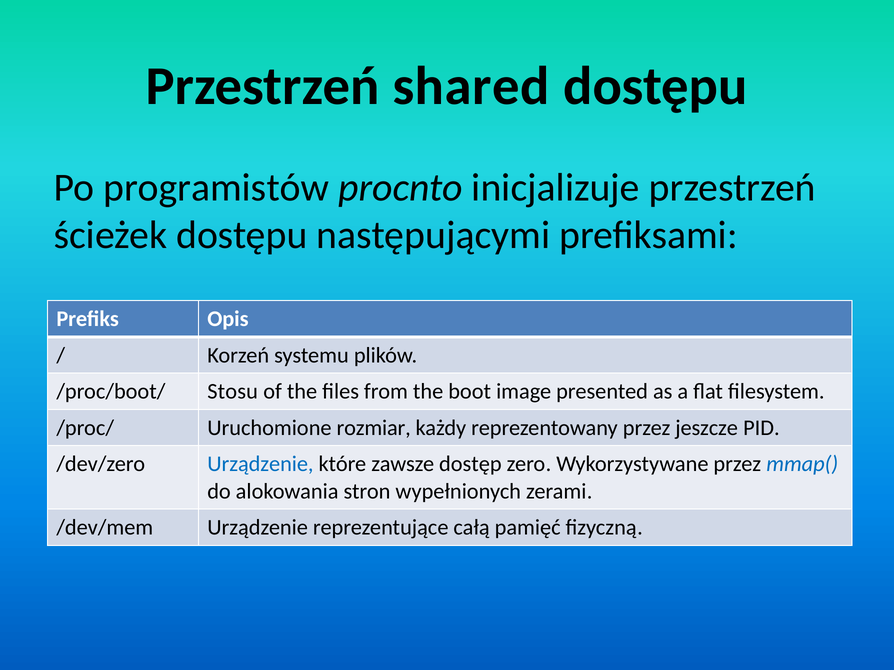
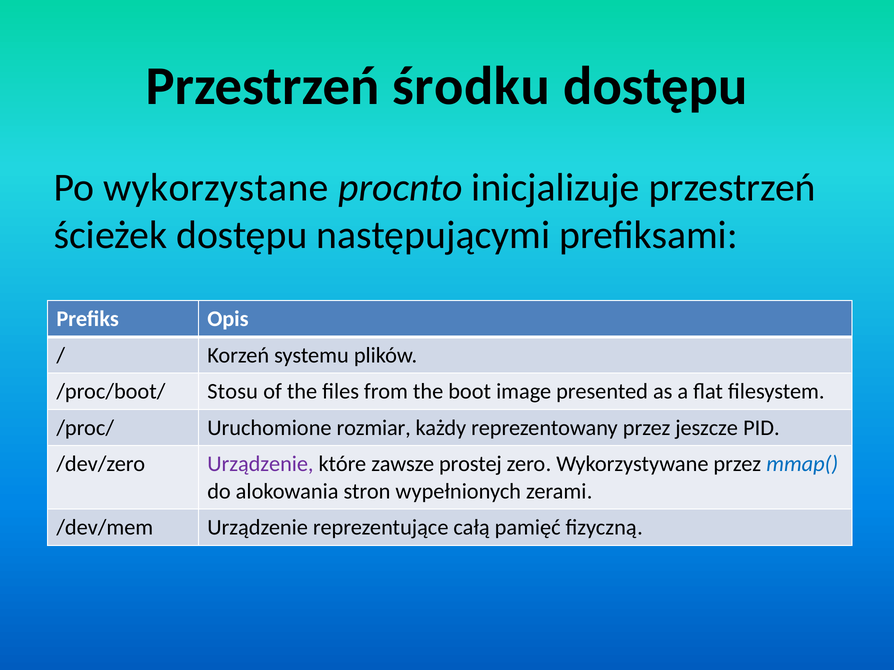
shared: shared -> środku
programistów: programistów -> wykorzystane
Urządzenie at (260, 464) colour: blue -> purple
dostęp: dostęp -> prostej
